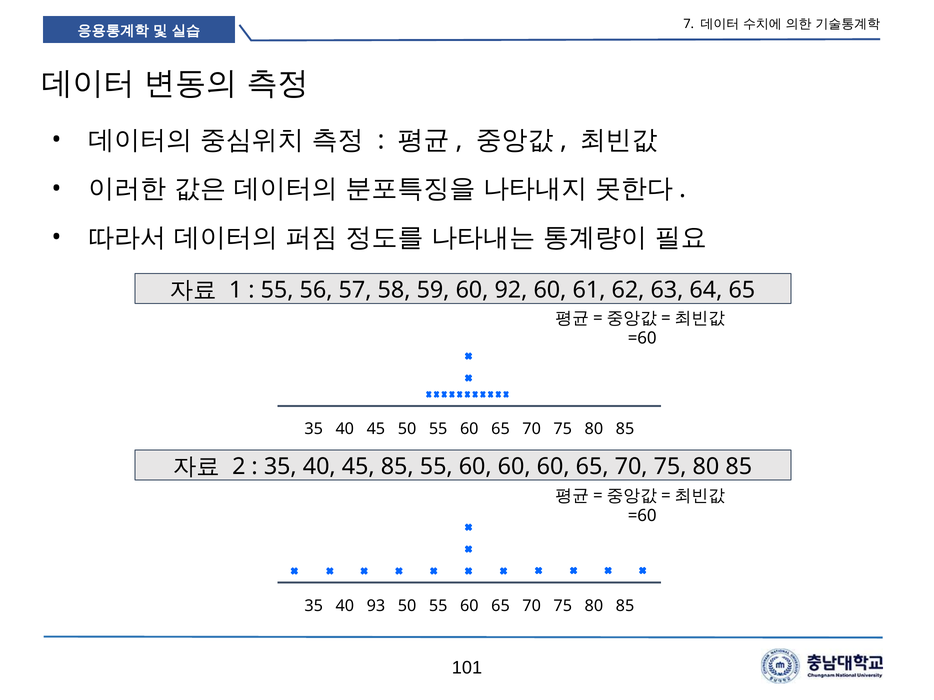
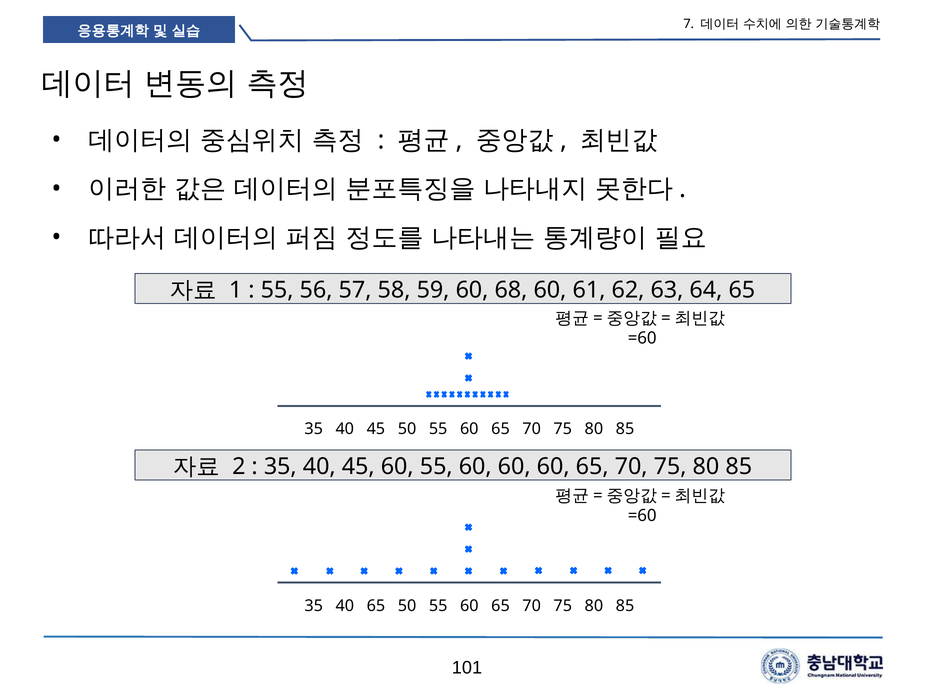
92: 92 -> 68
45 85: 85 -> 60
40 93: 93 -> 65
